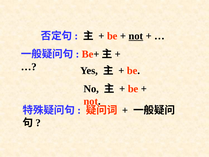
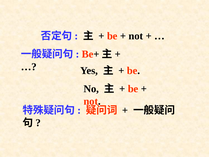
not at (136, 36) underline: present -> none
